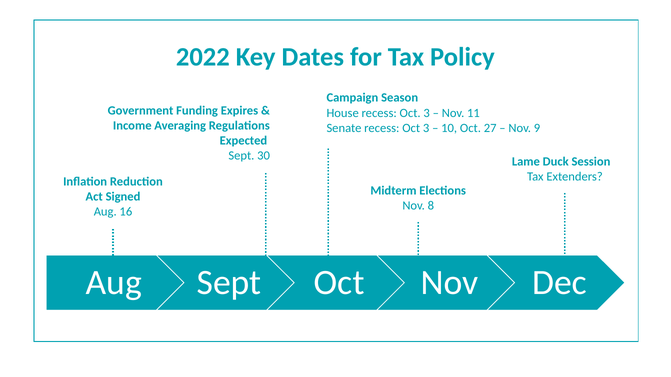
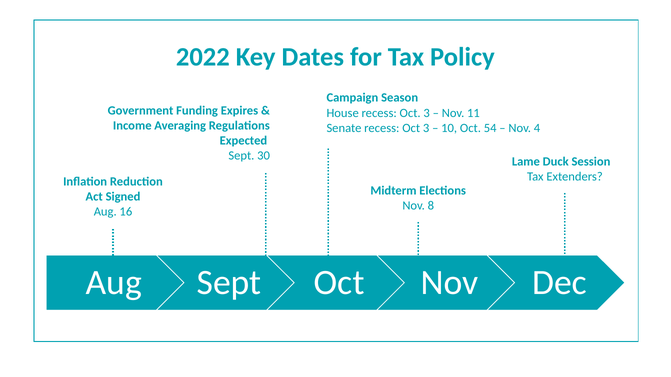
27: 27 -> 54
9: 9 -> 4
